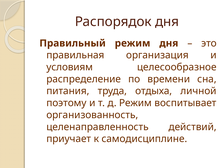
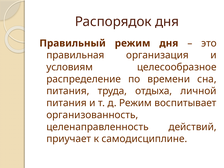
поэтому at (66, 103): поэтому -> питания
